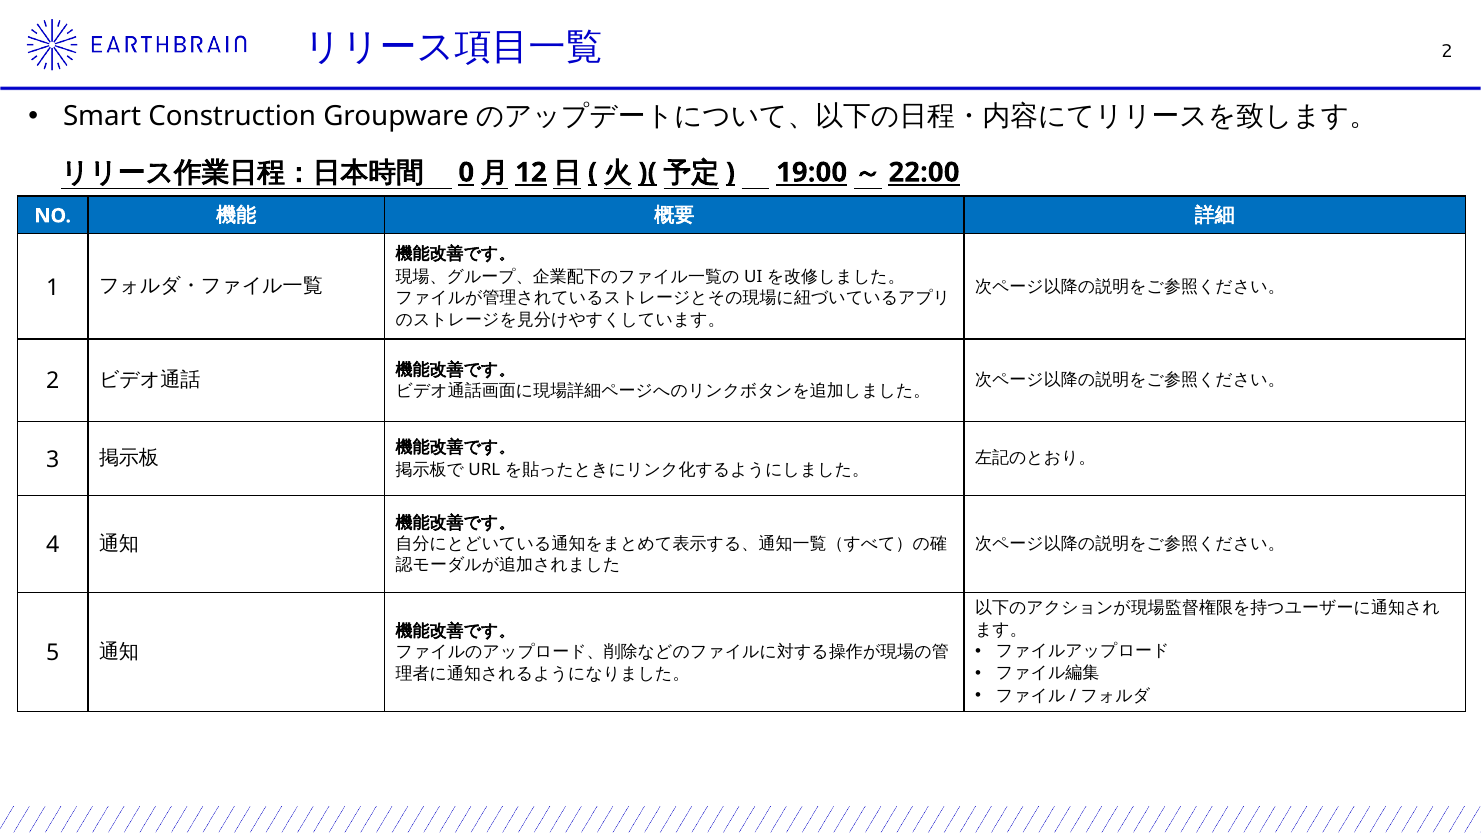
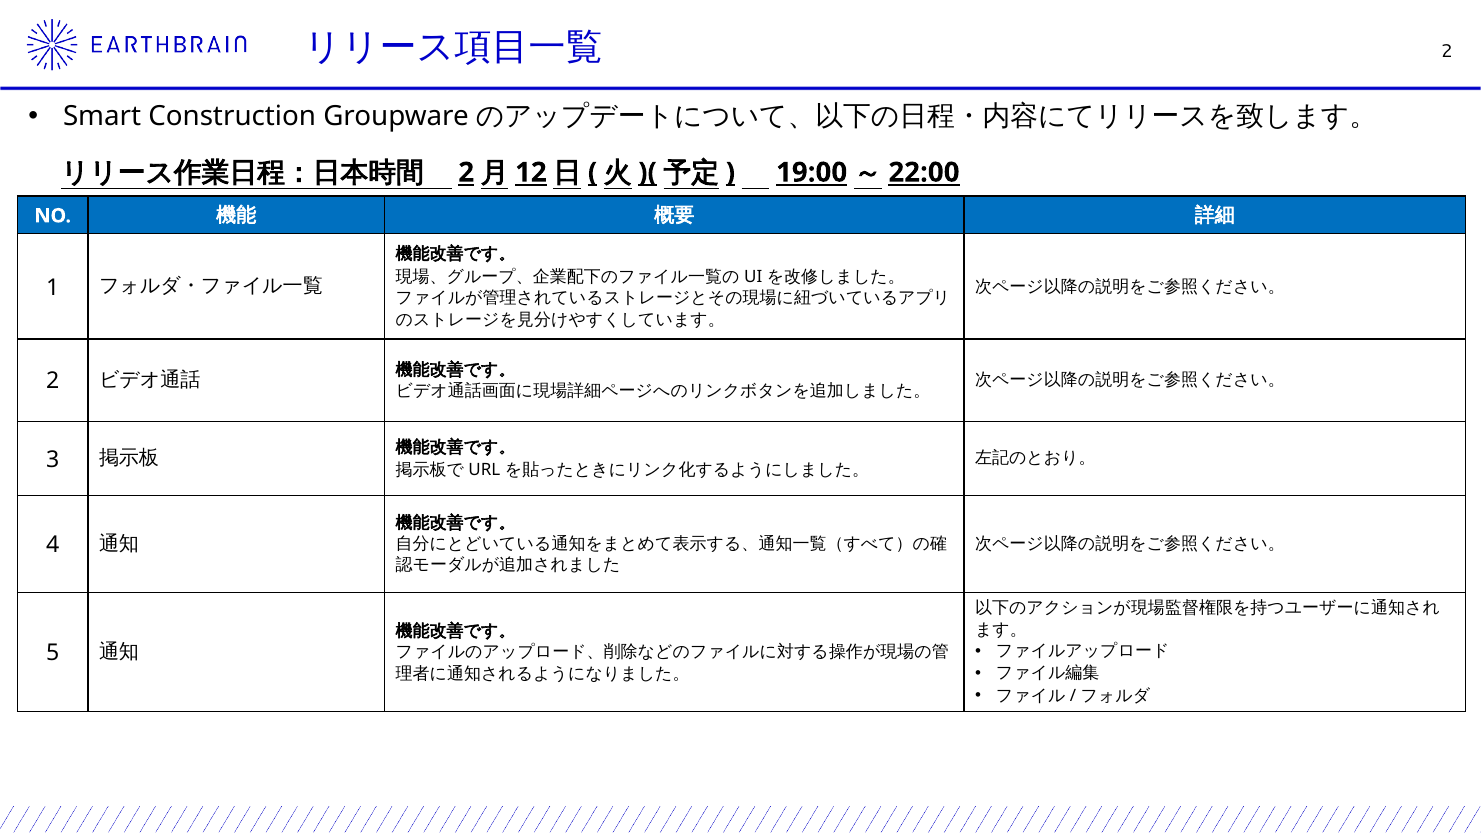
0 at (466, 172): 0 -> 2
